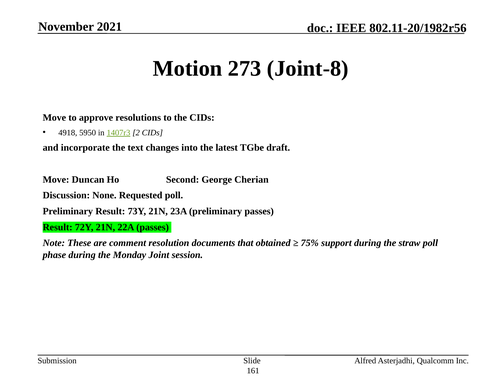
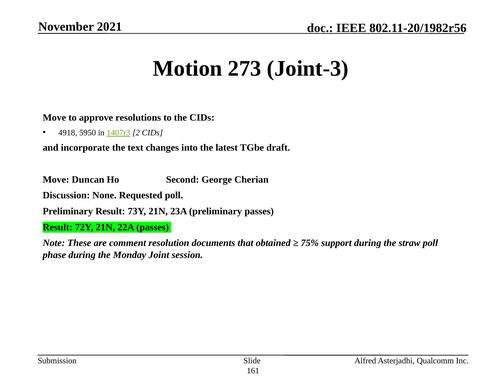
Joint-8: Joint-8 -> Joint-3
